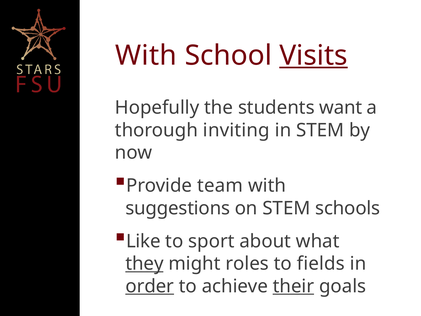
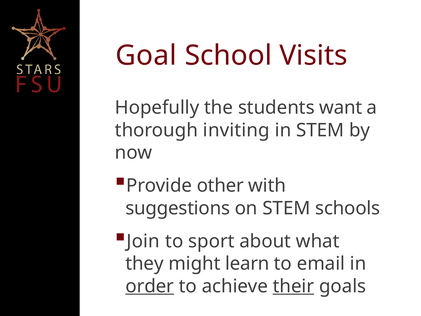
With at (146, 55): With -> Goal
Visits underline: present -> none
team: team -> other
Like: Like -> Join
they underline: present -> none
roles: roles -> learn
fields: fields -> email
